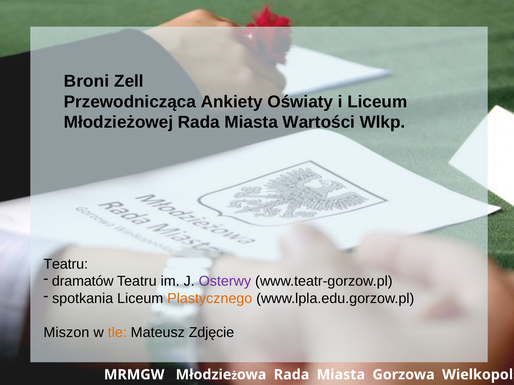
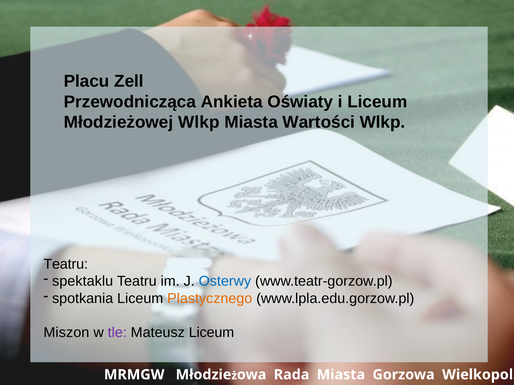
Broni: Broni -> Placu
Ankiety: Ankiety -> Ankieta
Młodzieżowej Rada: Rada -> Wlkp
dramatów: dramatów -> spektaklu
Osterwy colour: purple -> blue
tle colour: orange -> purple
Mateusz Zdjęcie: Zdjęcie -> Liceum
